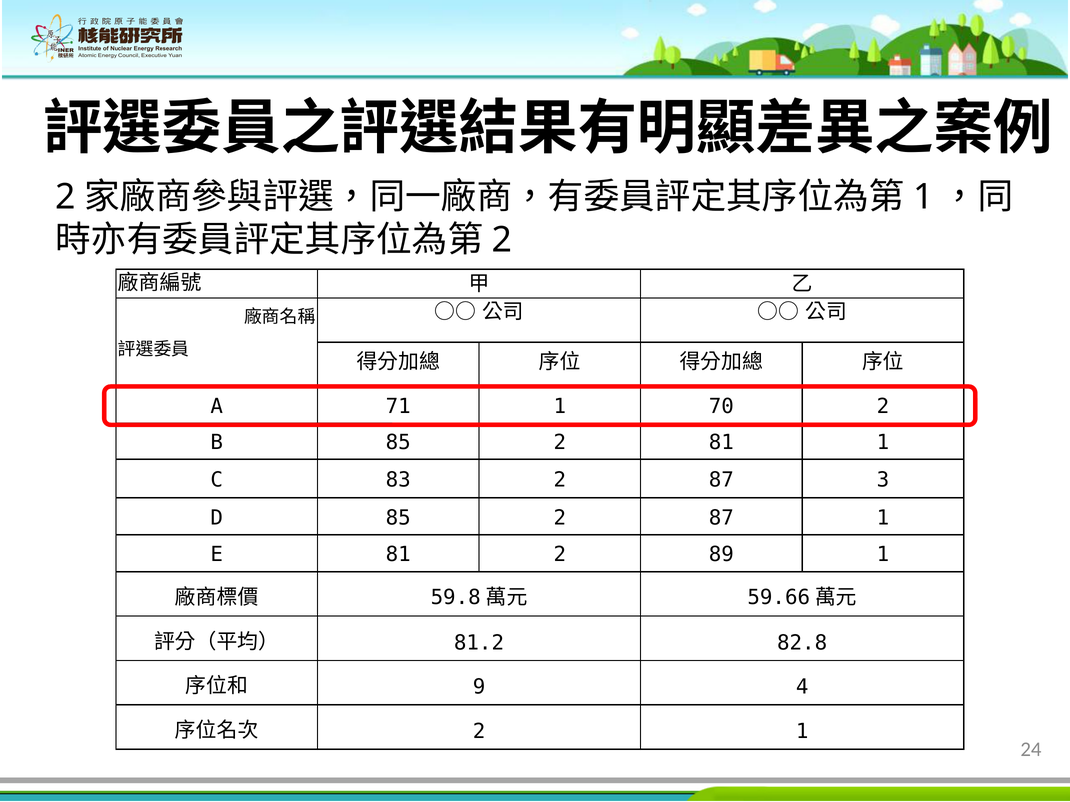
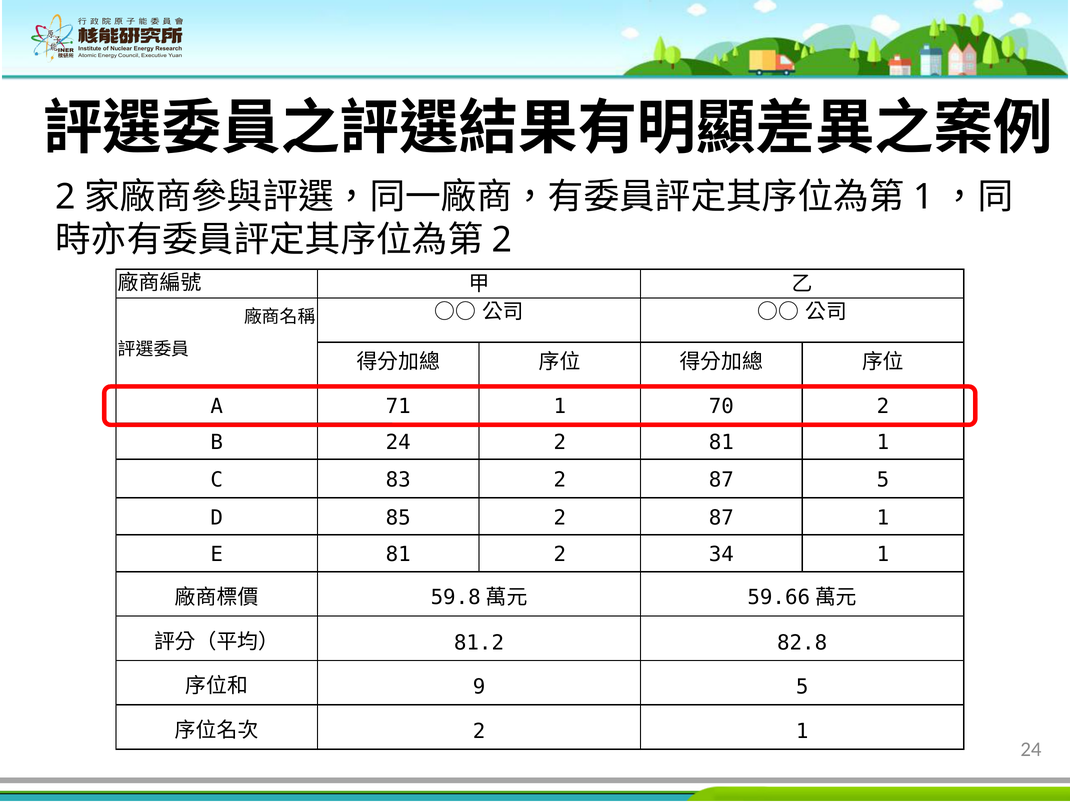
B 85: 85 -> 24
87 3: 3 -> 5
89: 89 -> 34
9 4: 4 -> 5
